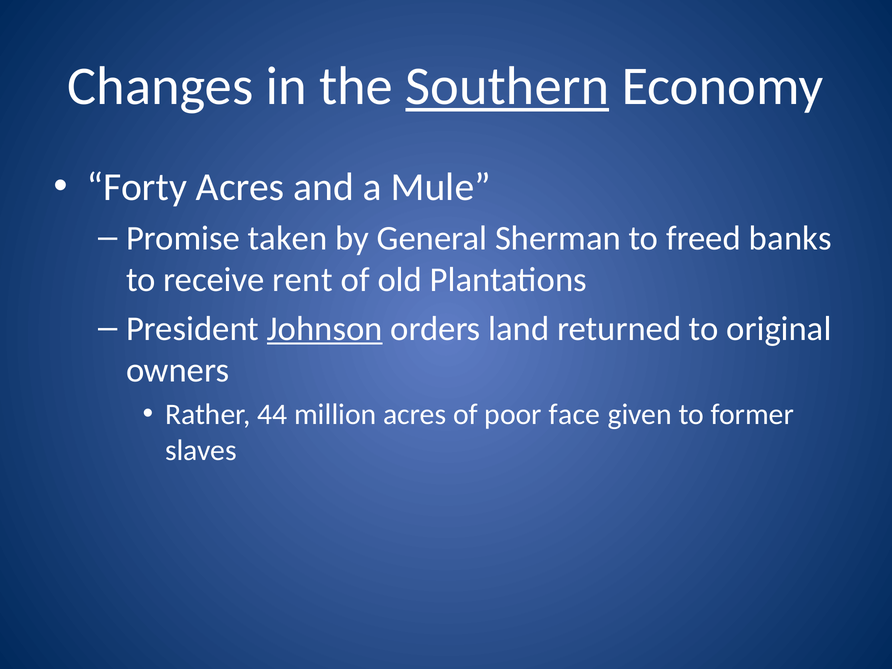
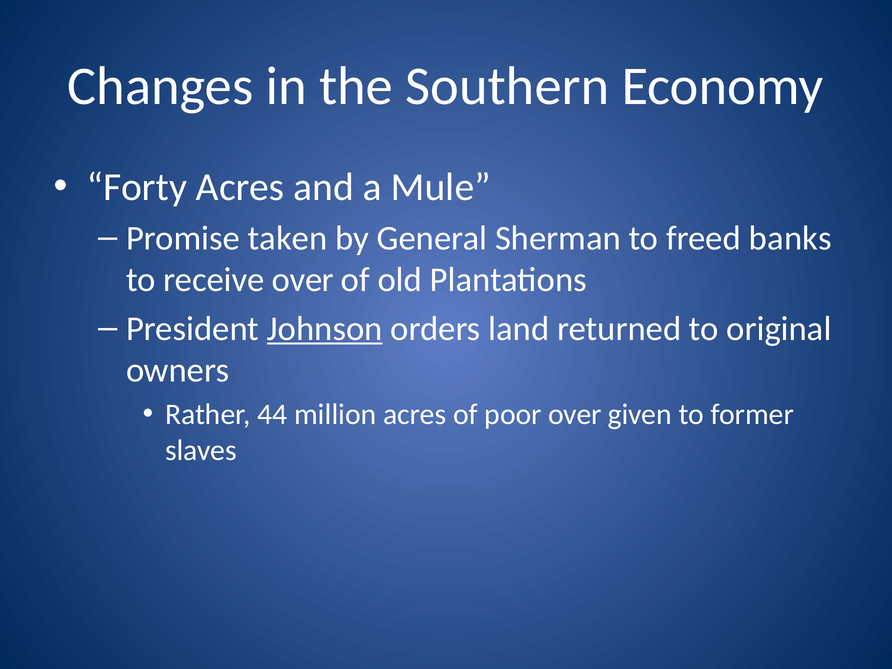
Southern underline: present -> none
receive rent: rent -> over
poor face: face -> over
